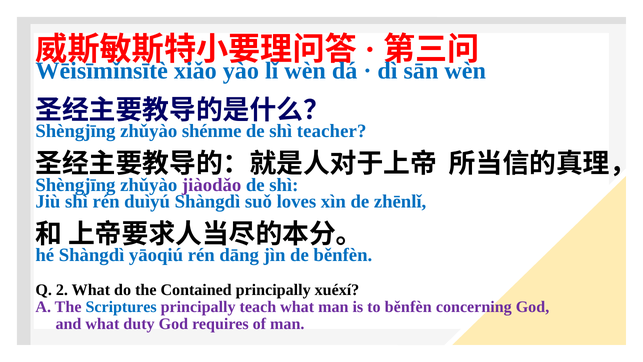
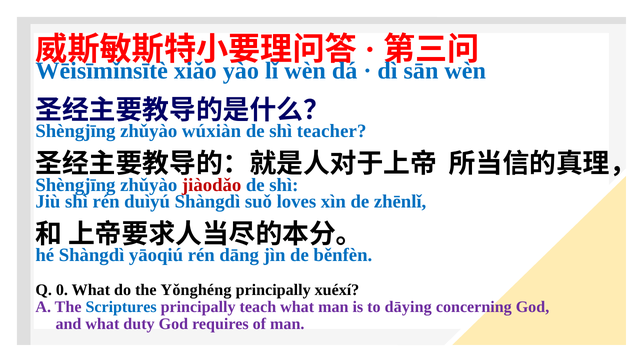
shénme: shénme -> wúxiàn
jiàodǎo colour: purple -> red
2: 2 -> 0
Contained: Contained -> Yǒnghéng
to běnfèn: běnfèn -> dāying
